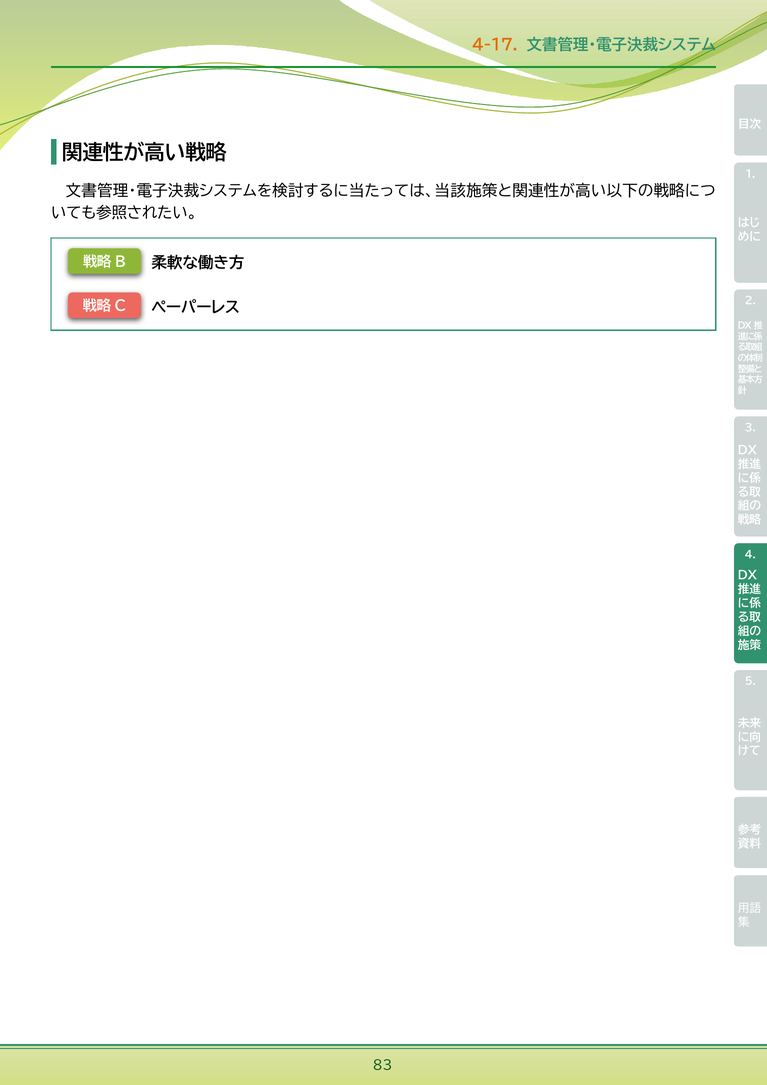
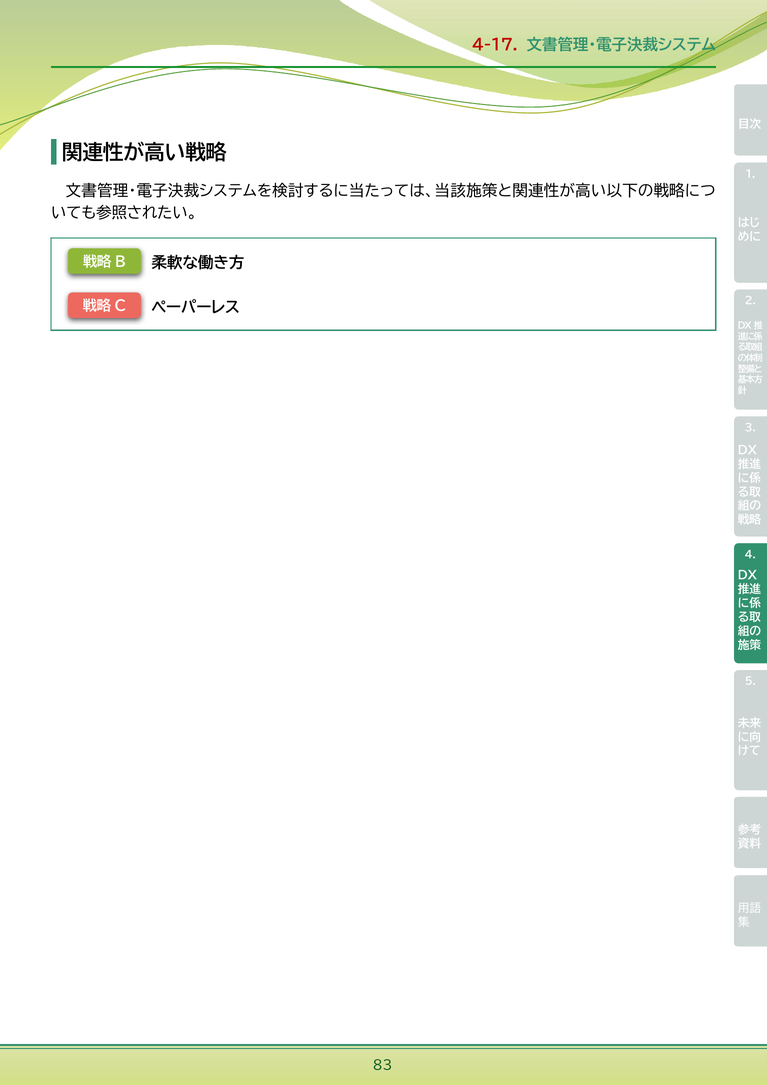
4-17 colour: orange -> red
